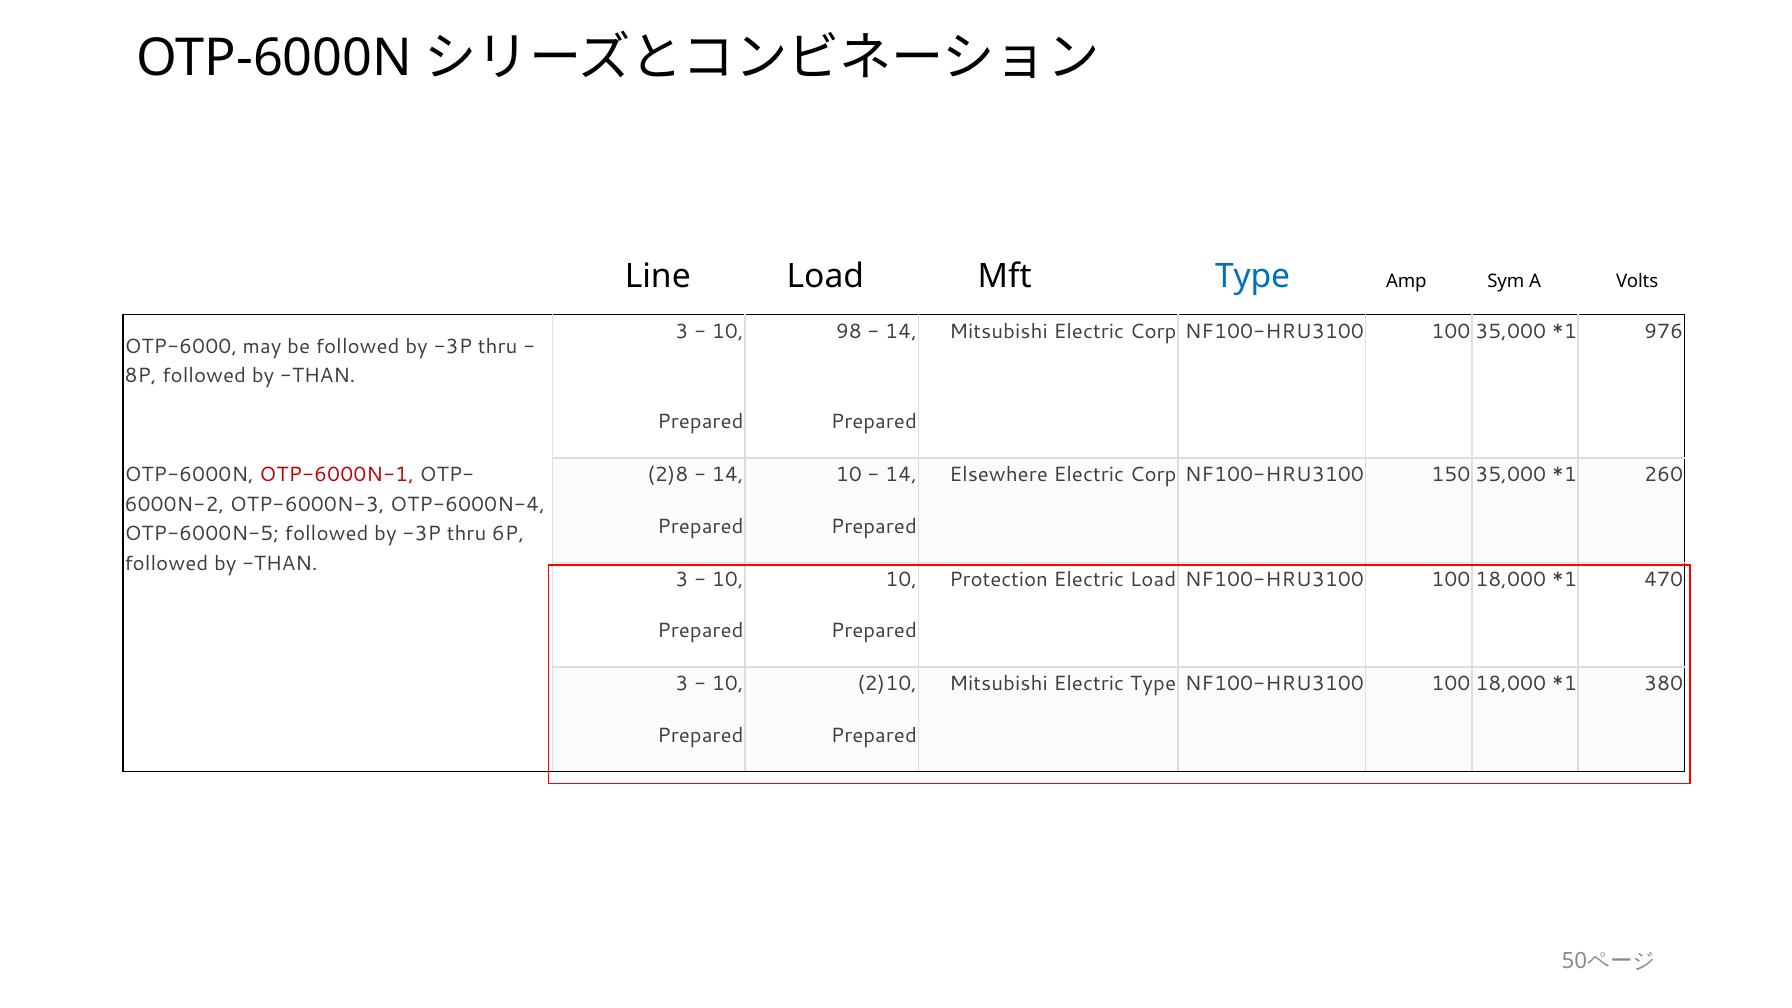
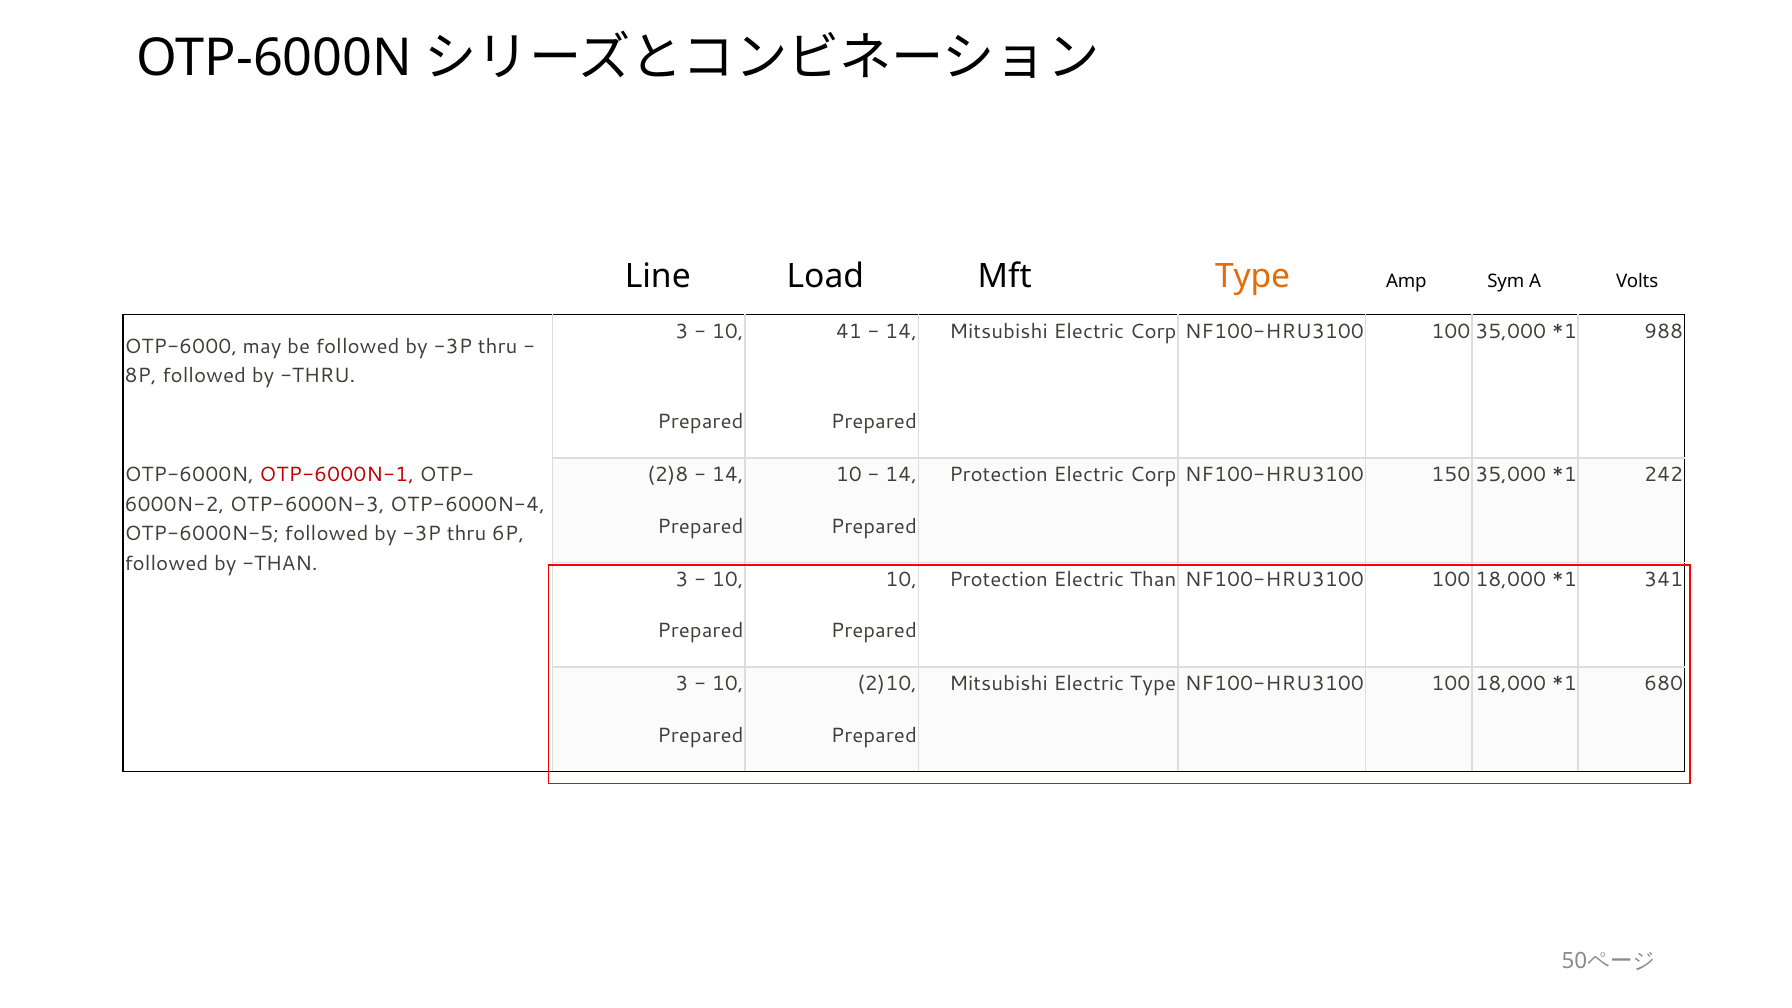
Type at (1253, 277) colour: blue -> orange
98: 98 -> 41
976: 976 -> 988
THAN at (318, 376): THAN -> THRU
14 Elsewhere: Elsewhere -> Protection
260: 260 -> 242
Electric Load: Load -> Than
470: 470 -> 341
380: 380 -> 680
